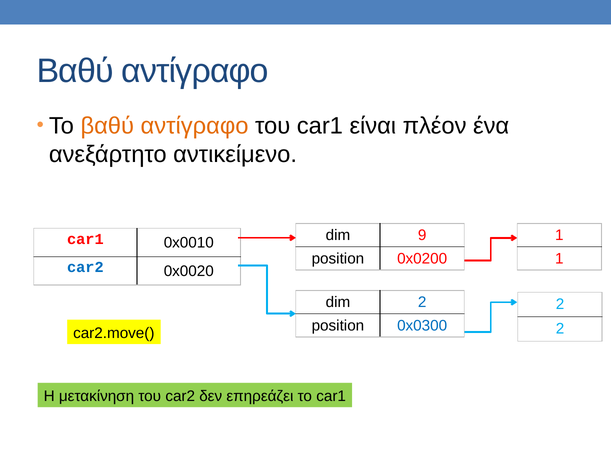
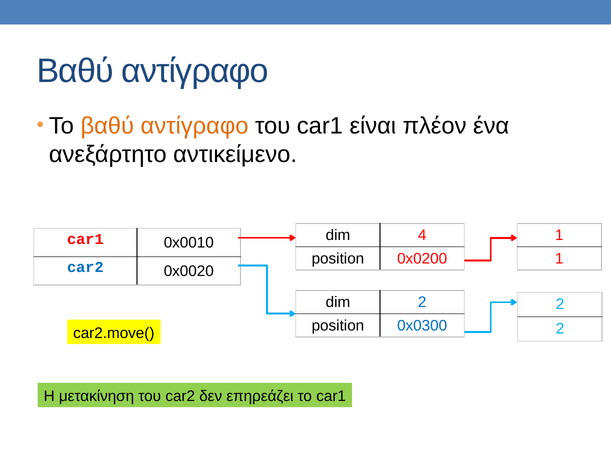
9: 9 -> 4
